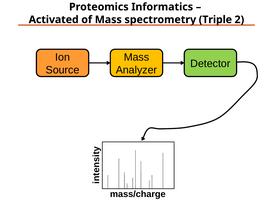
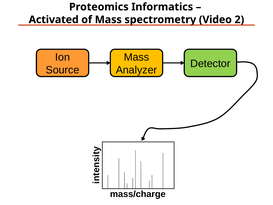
Triple: Triple -> Video
